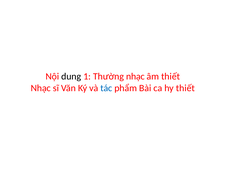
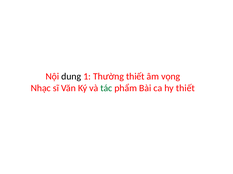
Thường nhạc: nhạc -> thiết
âm thiết: thiết -> vọng
tác colour: blue -> green
